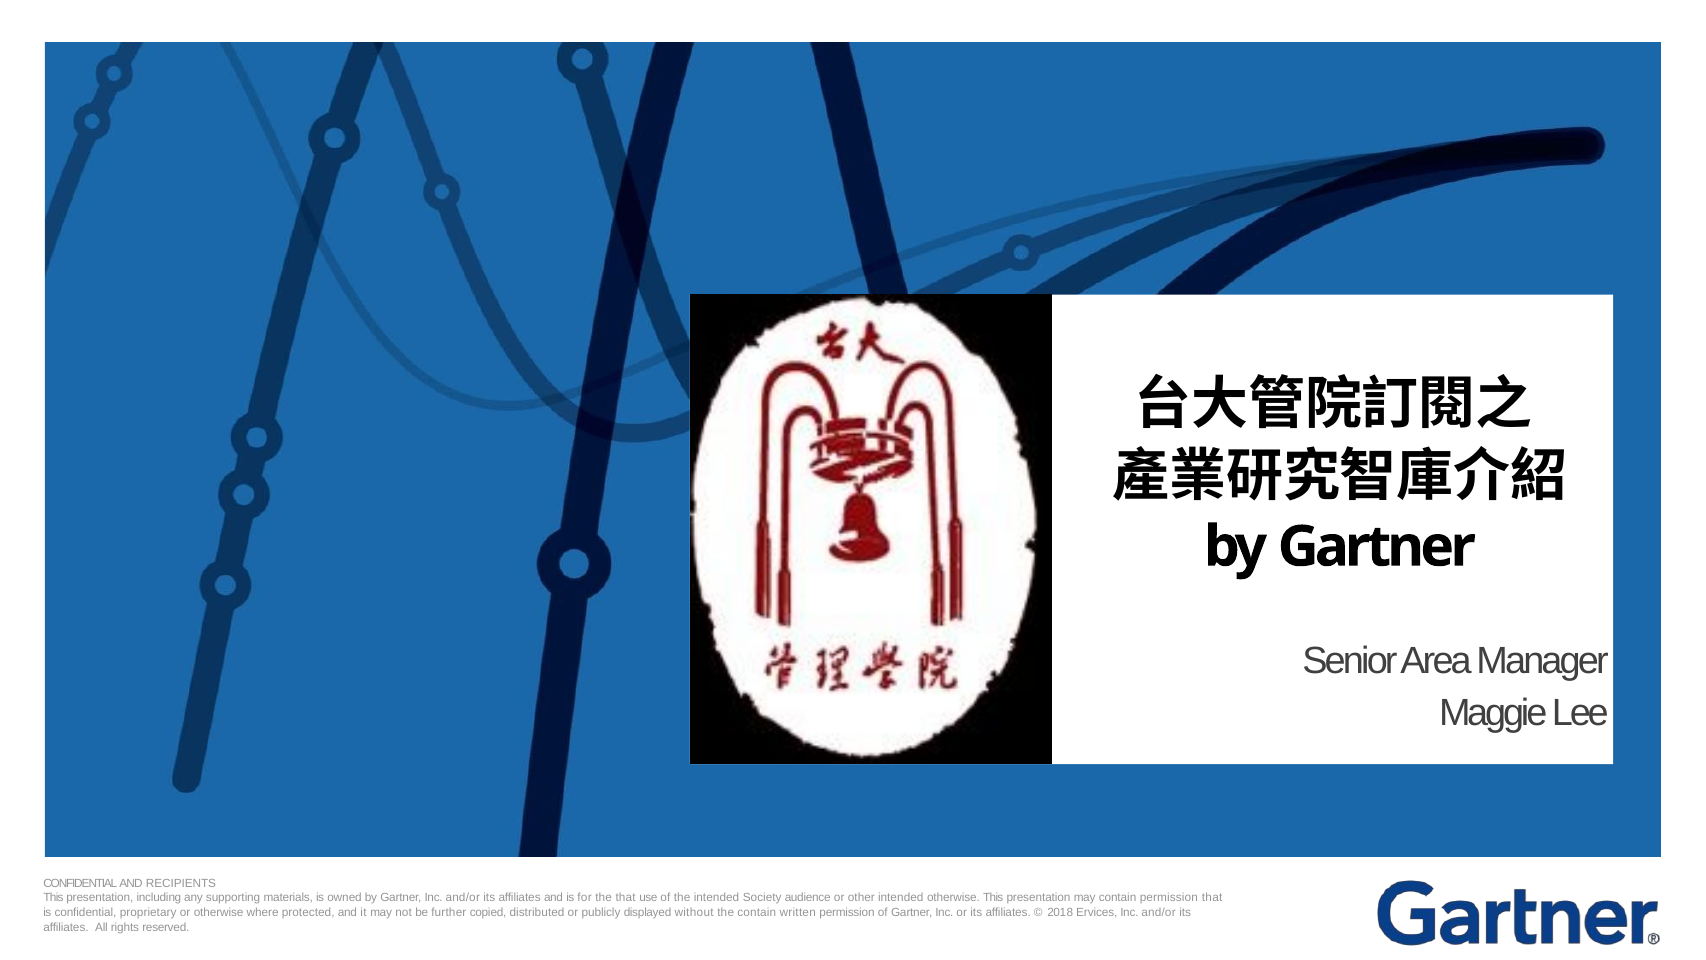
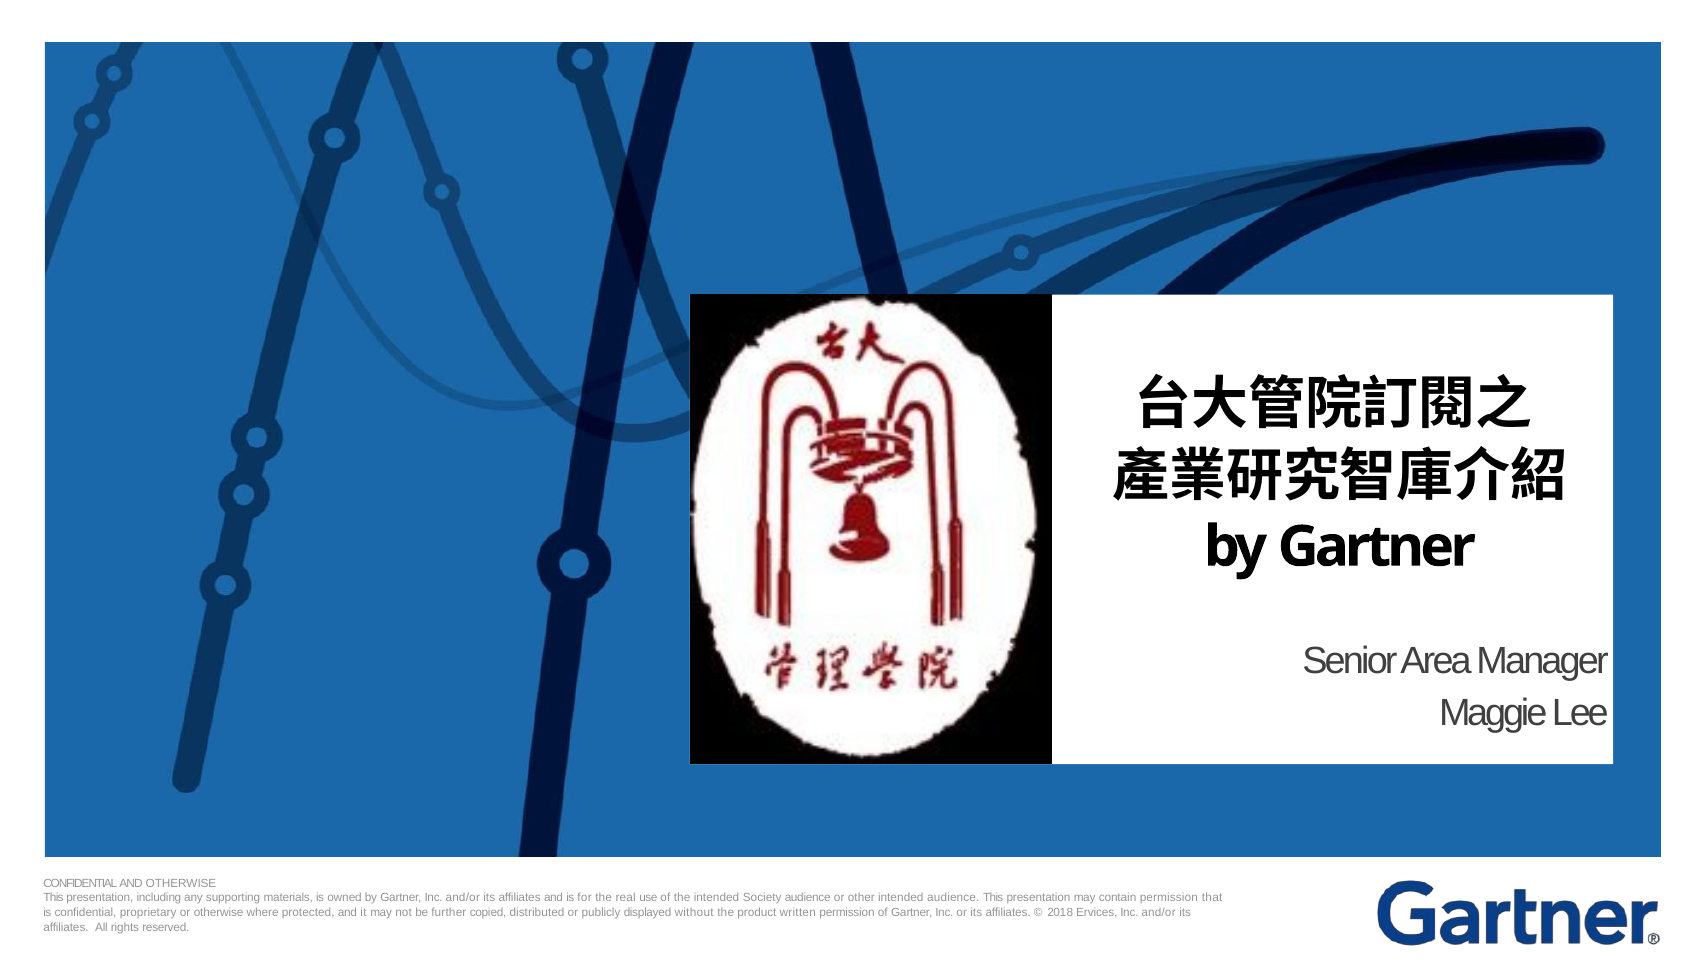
AND RECIPIENTS: RECIPIENTS -> OTHERWISE
the that: that -> real
intended otherwise: otherwise -> audience
the contain: contain -> product
